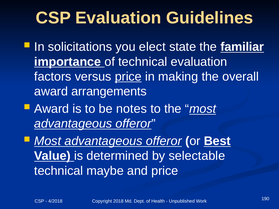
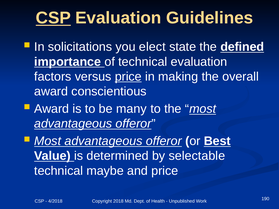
CSP at (53, 18) underline: none -> present
familiar: familiar -> defined
arrangements: arrangements -> conscientious
notes: notes -> many
